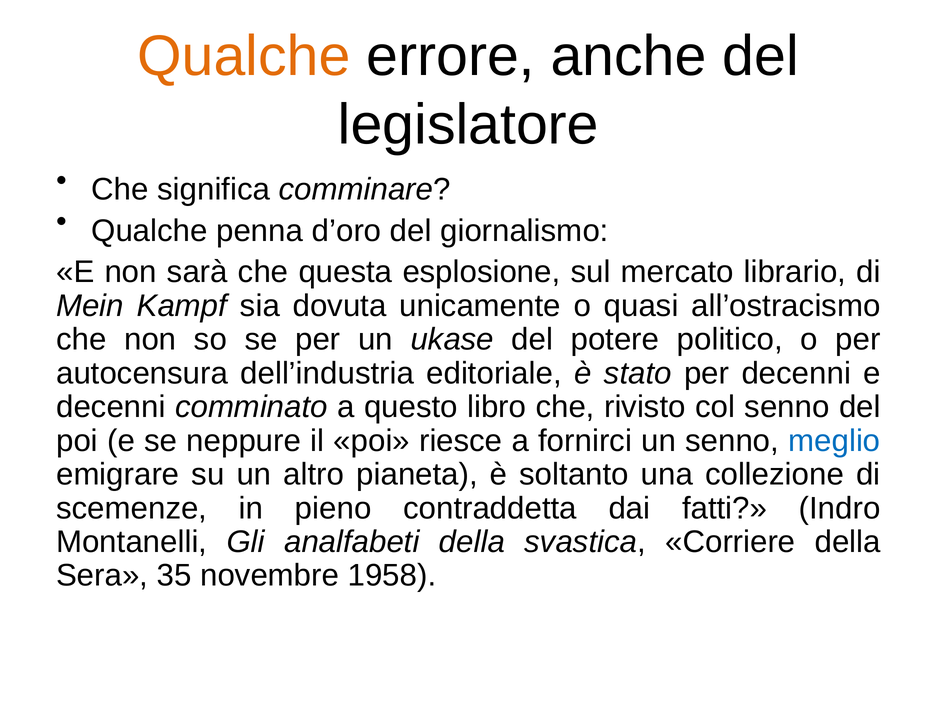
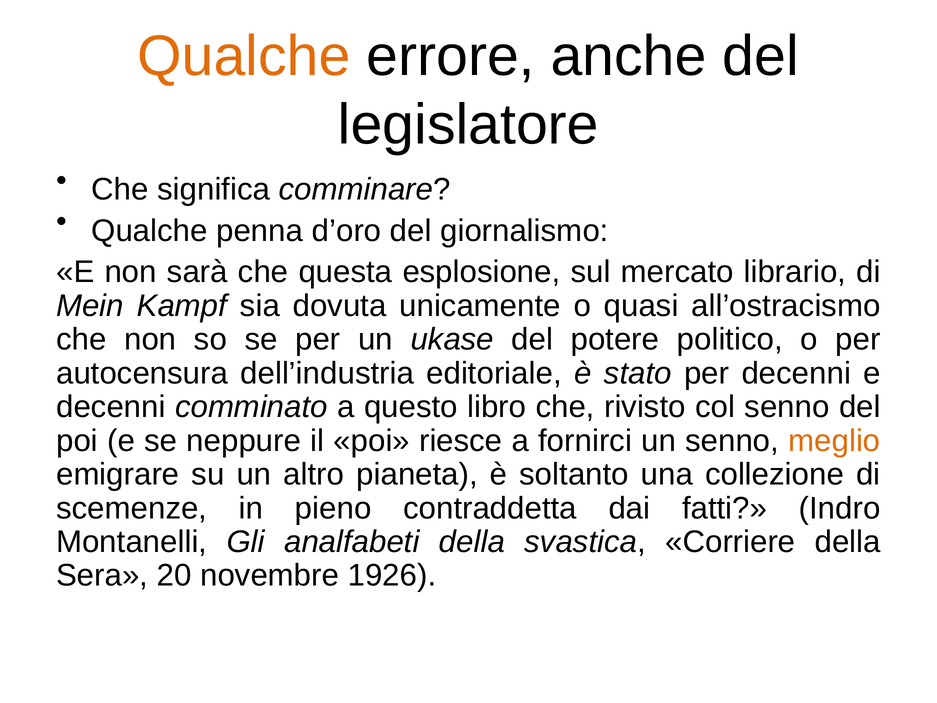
meglio colour: blue -> orange
35: 35 -> 20
1958: 1958 -> 1926
